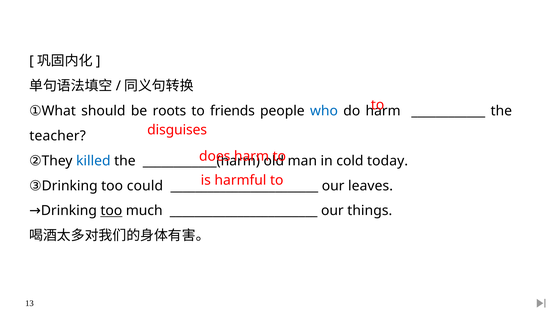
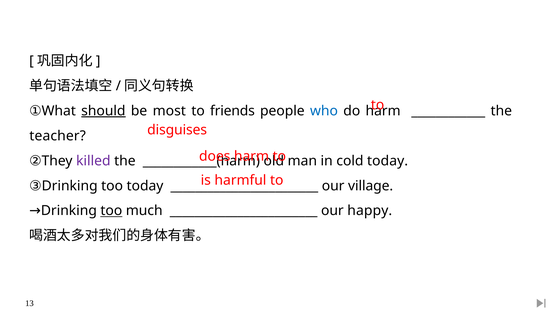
should underline: none -> present
roots: roots -> most
killed colour: blue -> purple
too could: could -> today
leaves: leaves -> village
things: things -> happy
